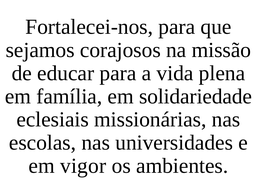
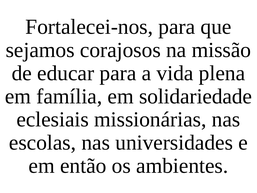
vigor: vigor -> então
